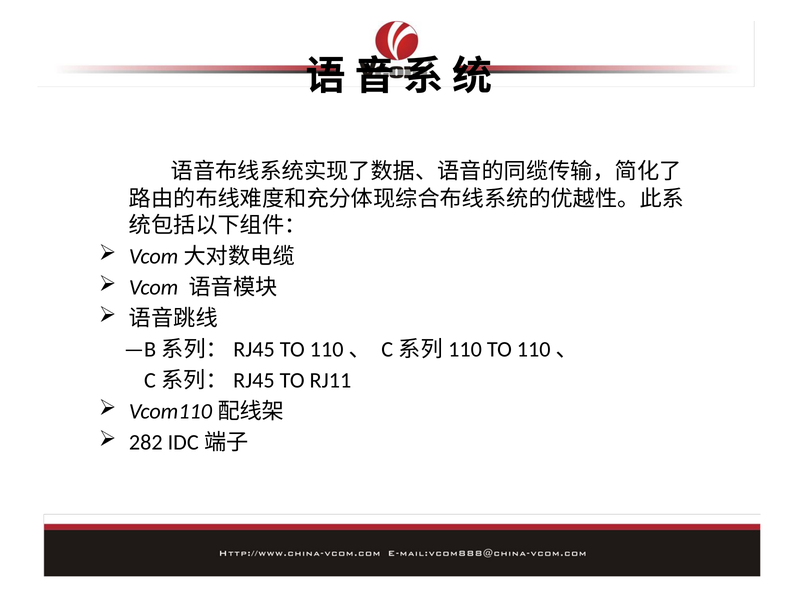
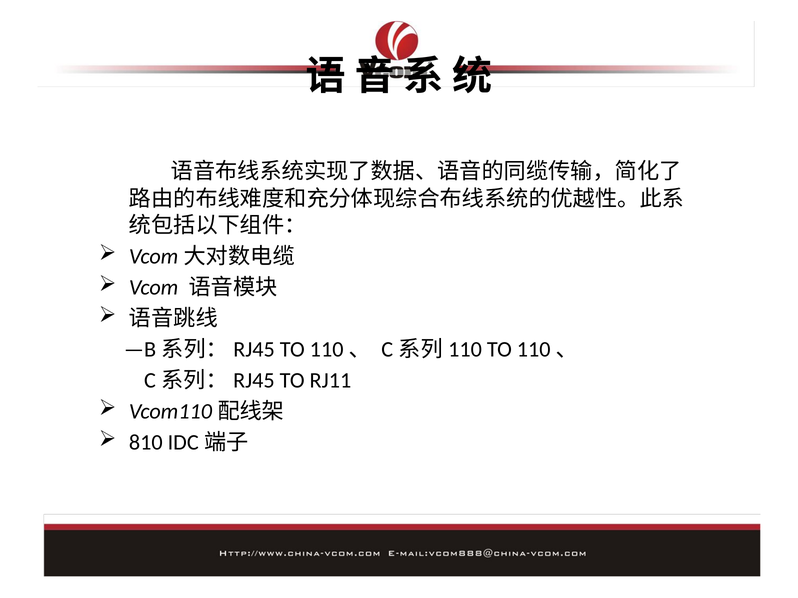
282: 282 -> 810
